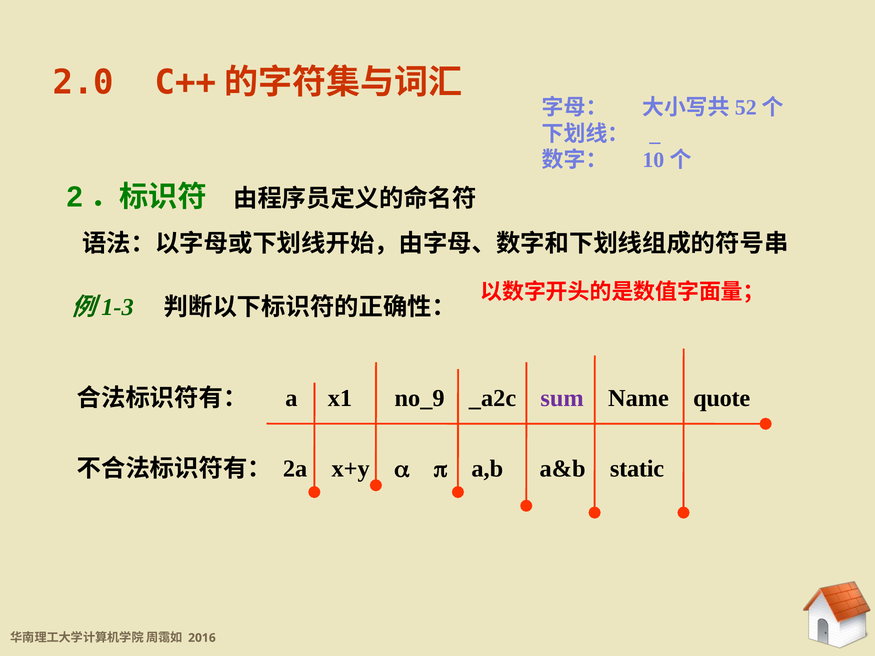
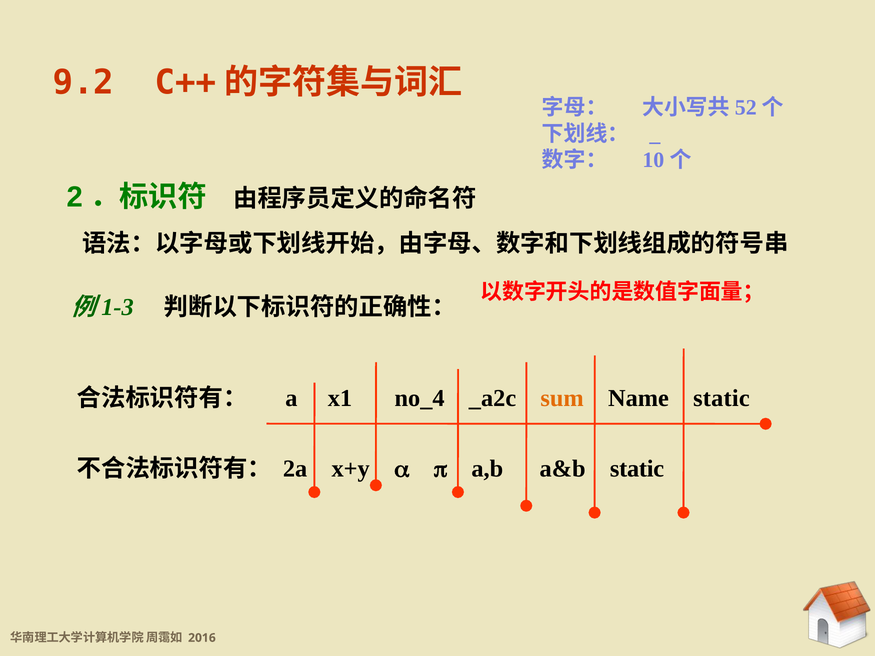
2.0: 2.0 -> 9.2
no_9: no_9 -> no_4
sum colour: purple -> orange
Name quote: quote -> static
